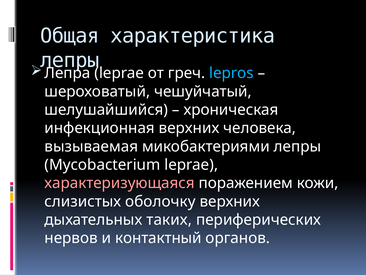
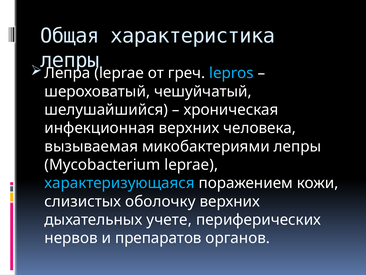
характеризующаяся colour: pink -> light blue
таких: таких -> учете
контактный: контактный -> препаратов
